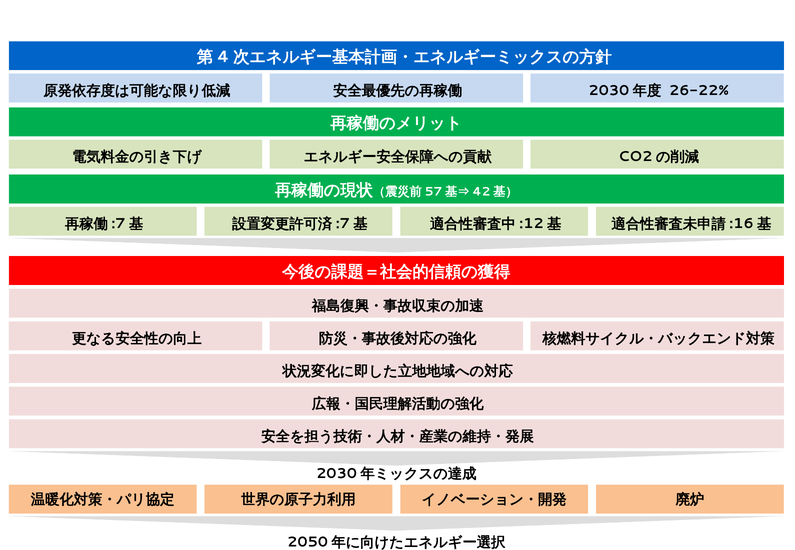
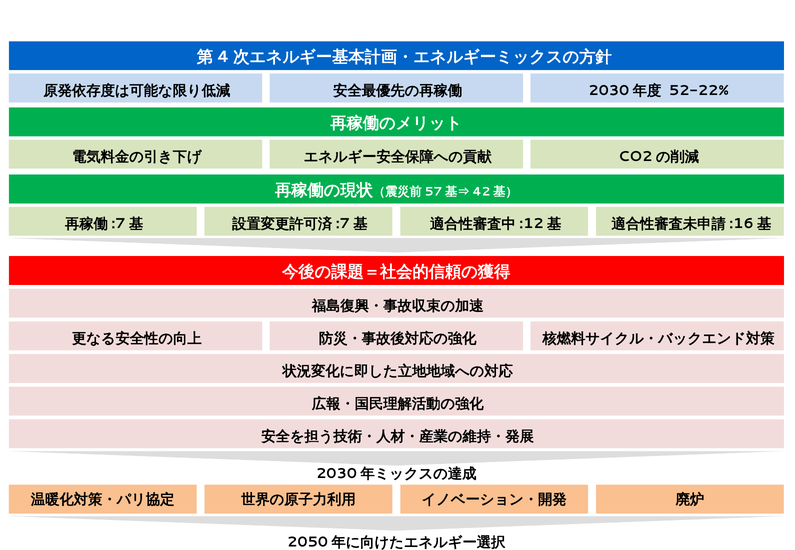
26-22%: 26-22% -> 52-22%
